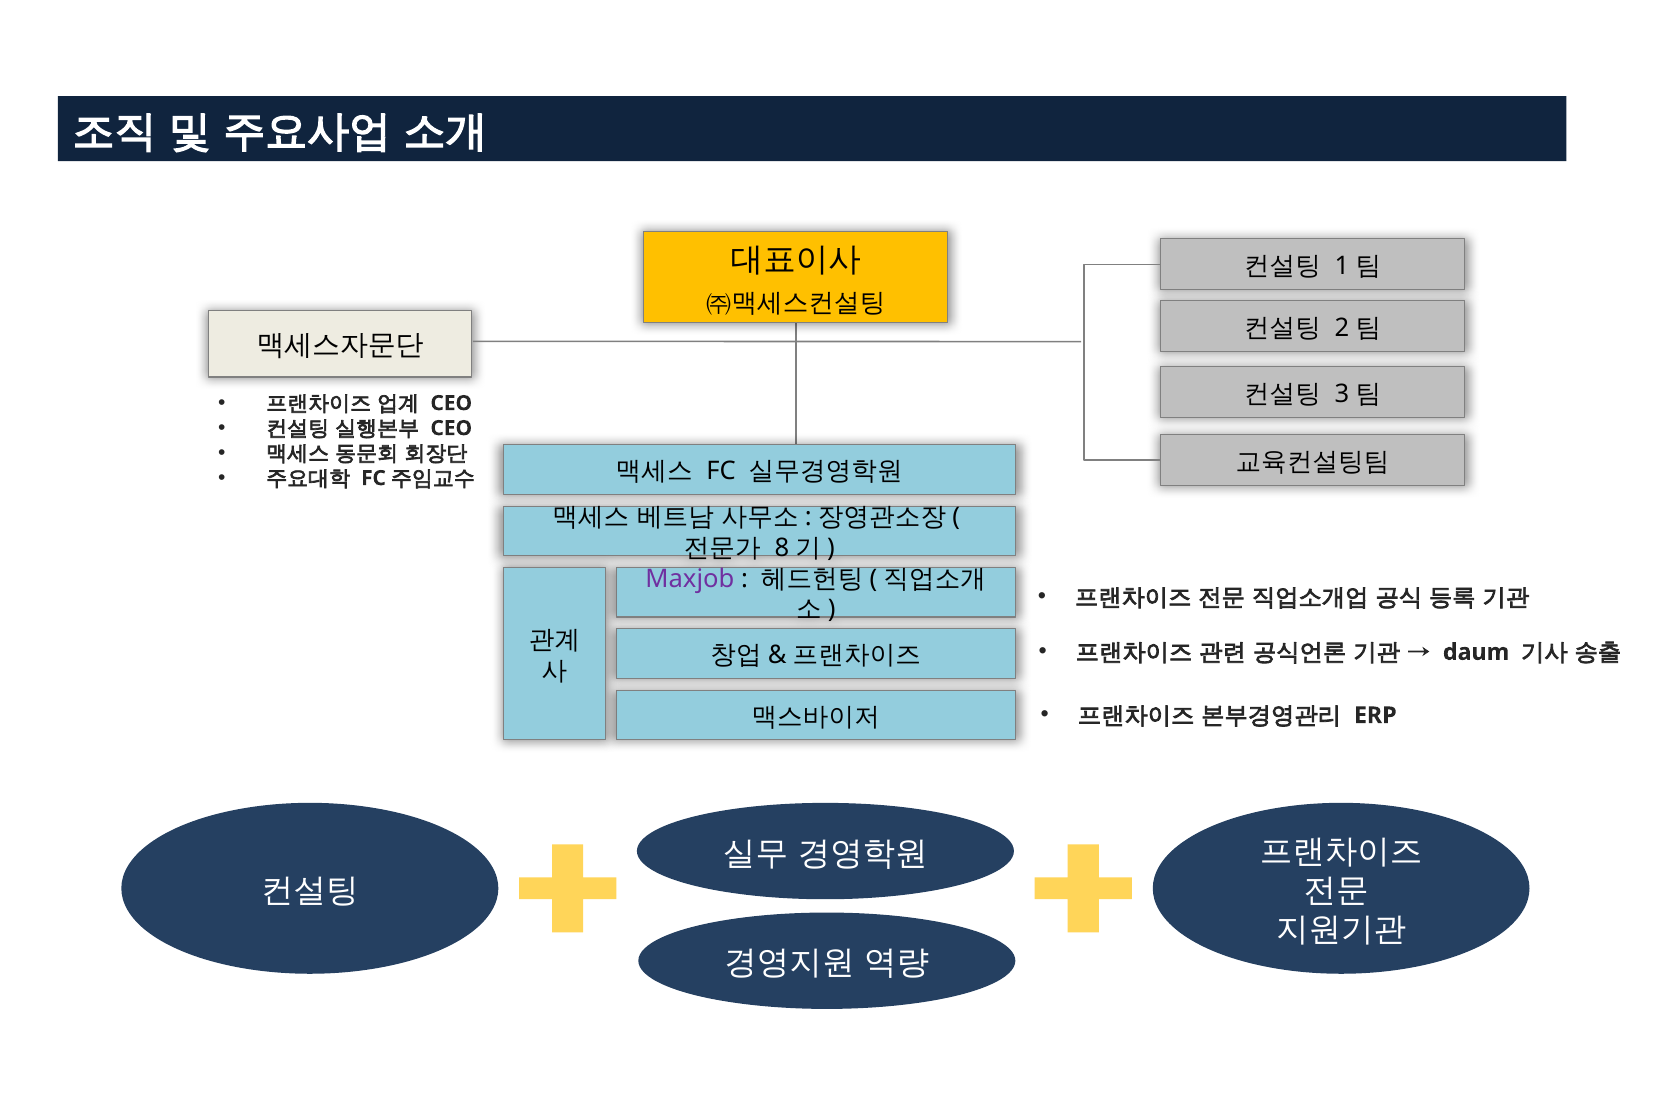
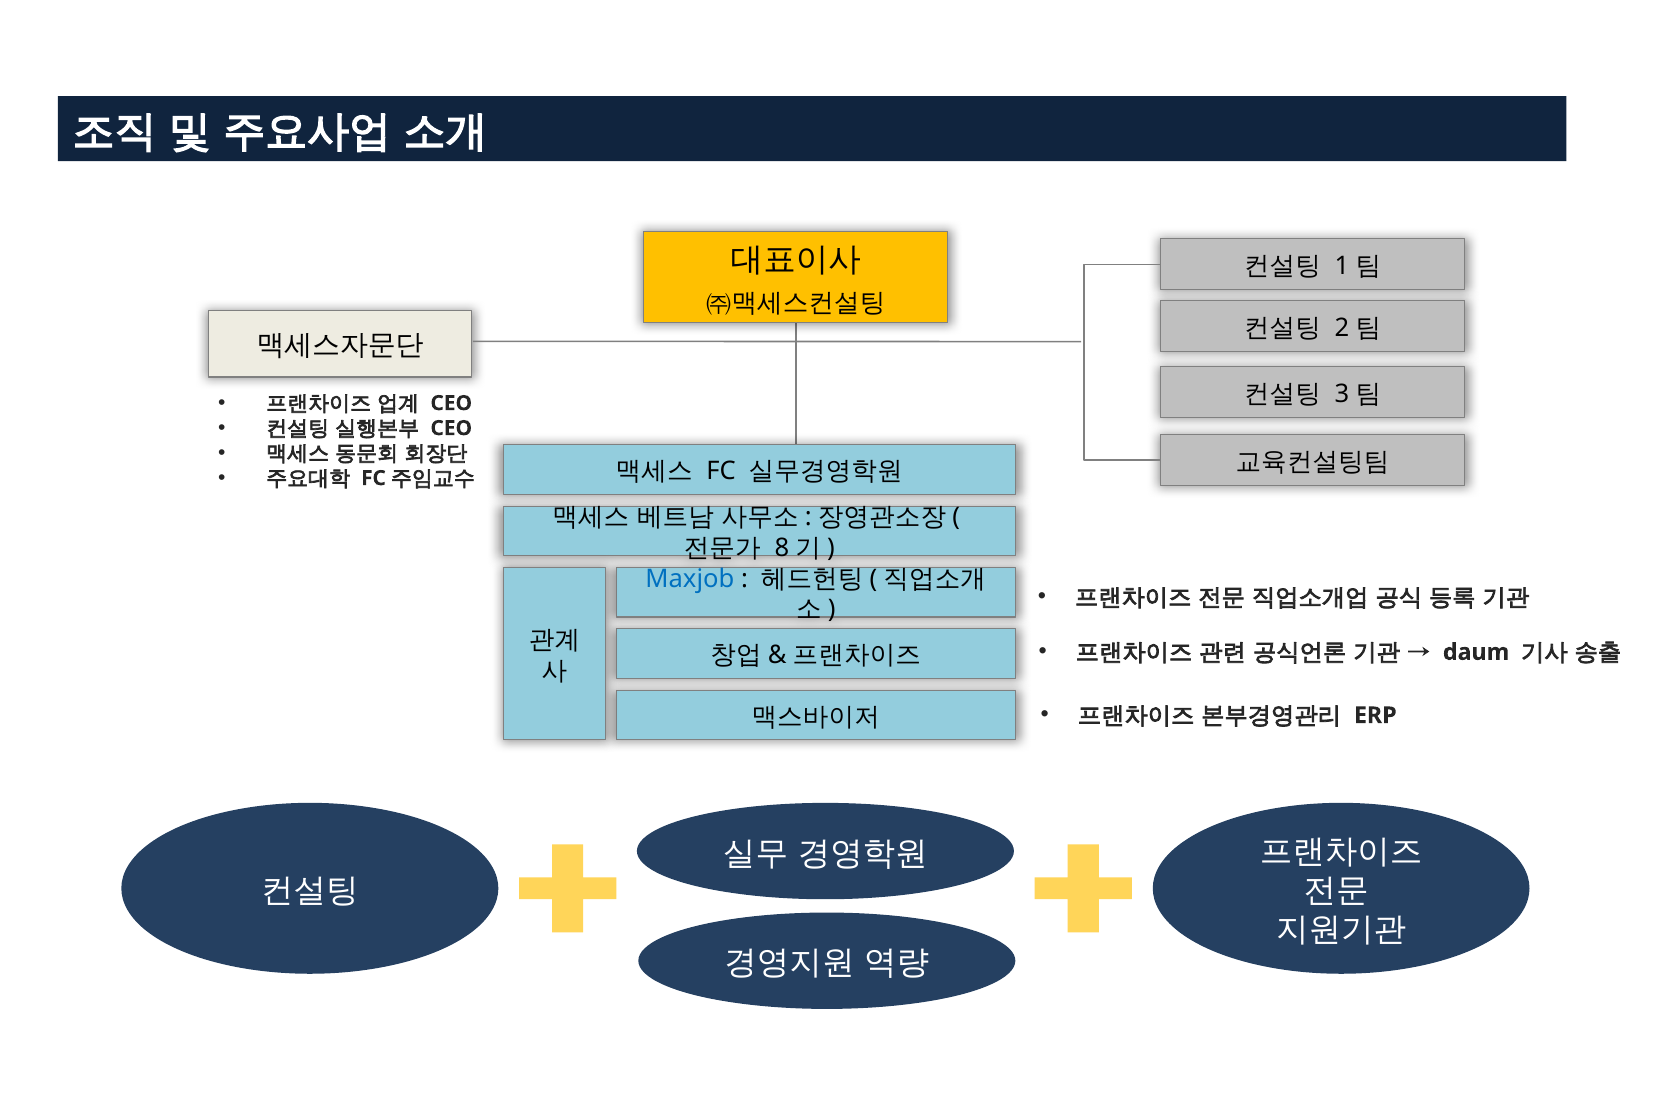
Maxjob colour: purple -> blue
